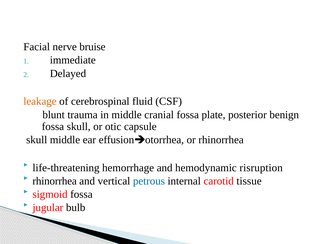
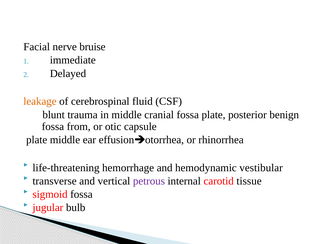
fossa skull: skull -> from
skull at (37, 140): skull -> plate
risruption: risruption -> vestibular
rhinorrhea at (55, 181): rhinorrhea -> transverse
petrous colour: blue -> purple
